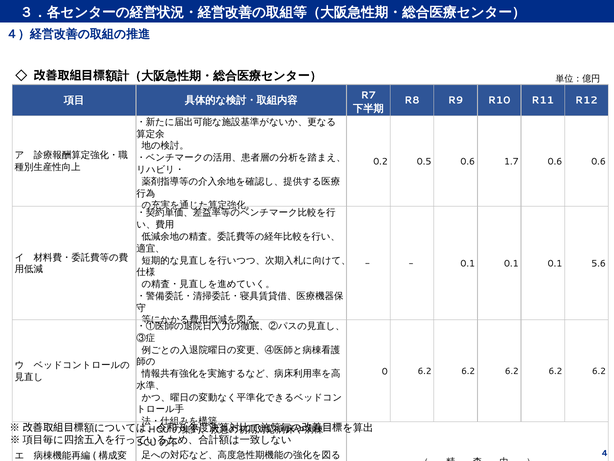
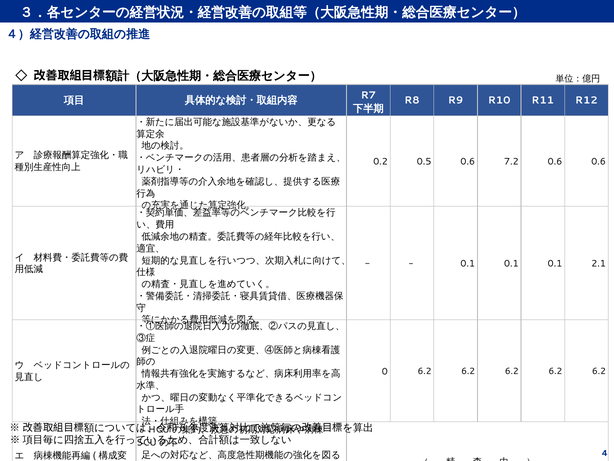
1.7: 1.7 -> 7.2
5.6: 5.6 -> 2.1
